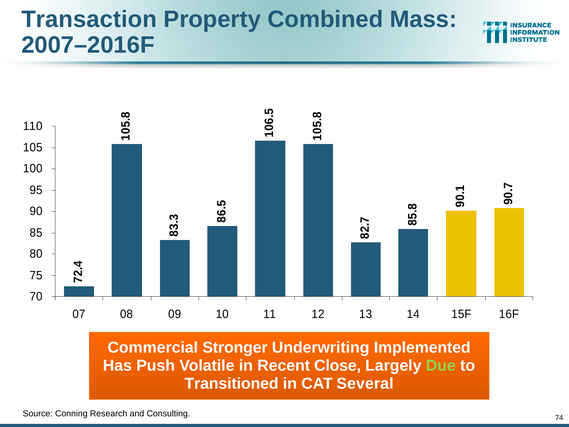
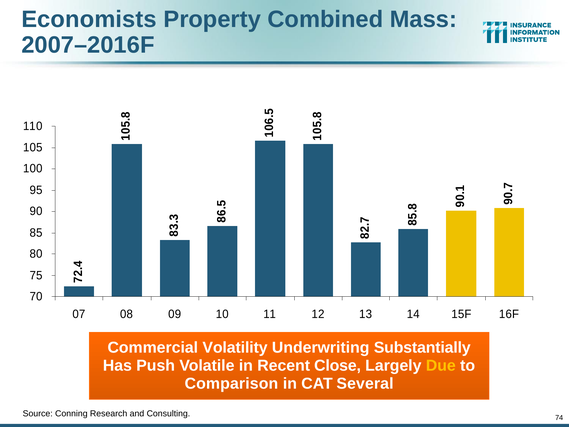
Transaction: Transaction -> Economists
Stronger: Stronger -> Volatility
Implemented: Implemented -> Substantially
Due colour: light green -> yellow
Transitioned: Transitioned -> Comparison
